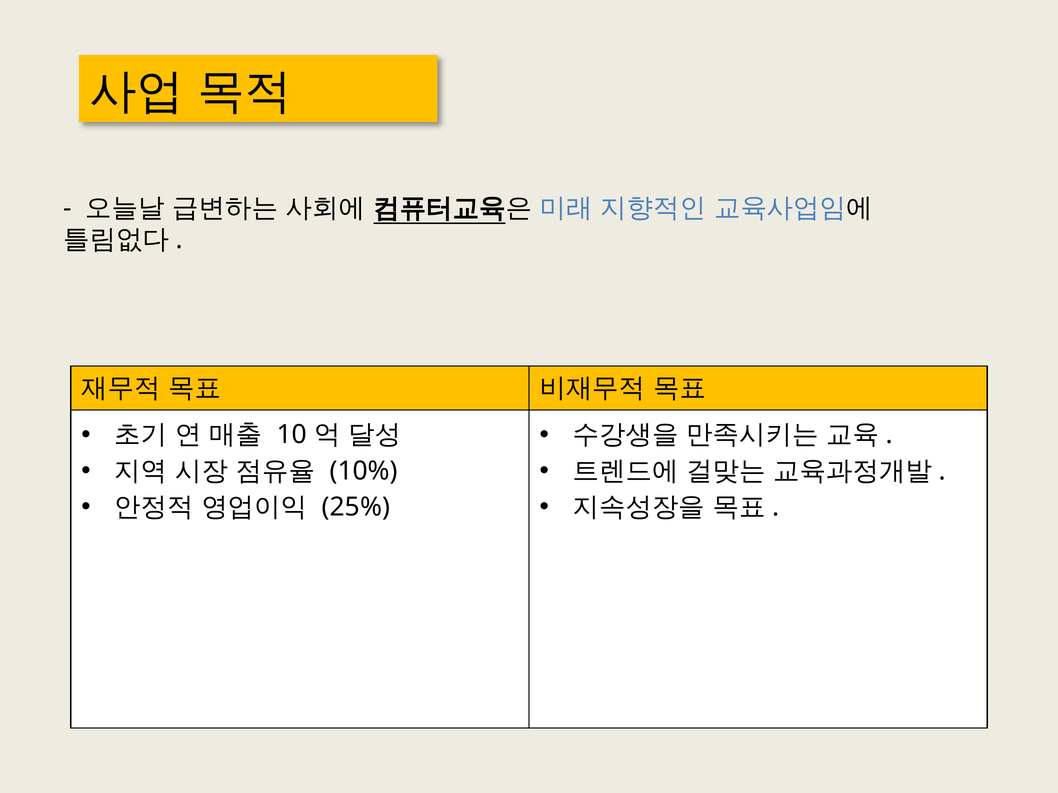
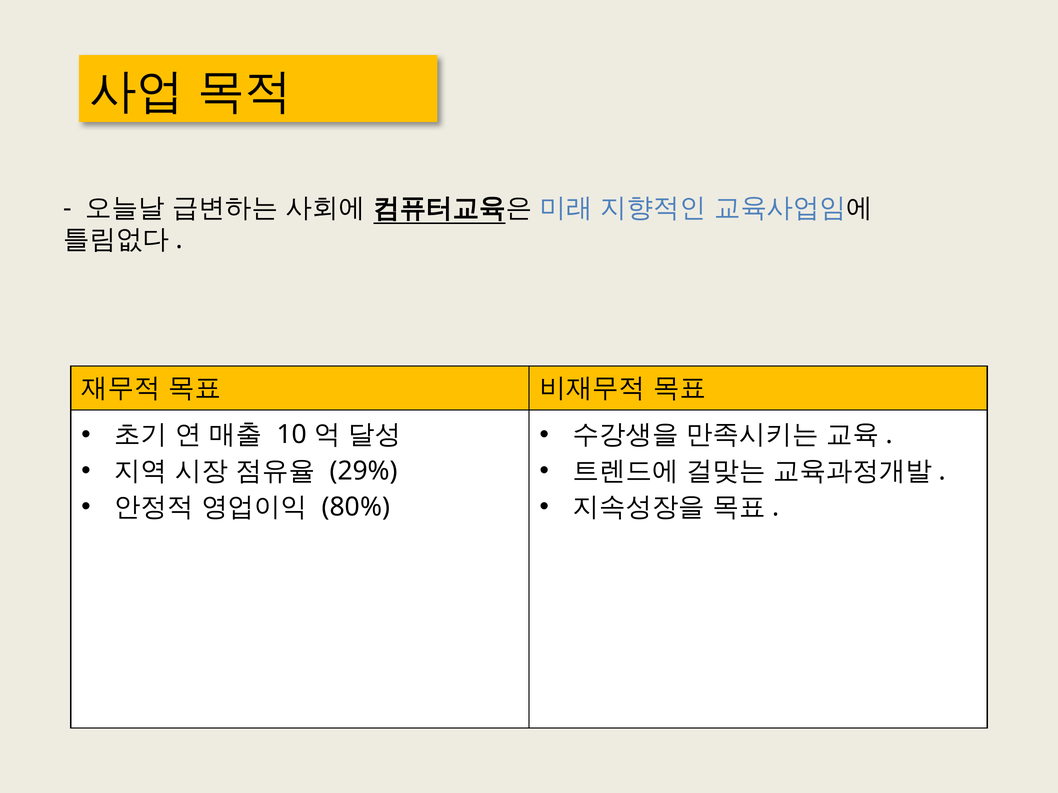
10%: 10% -> 29%
25%: 25% -> 80%
